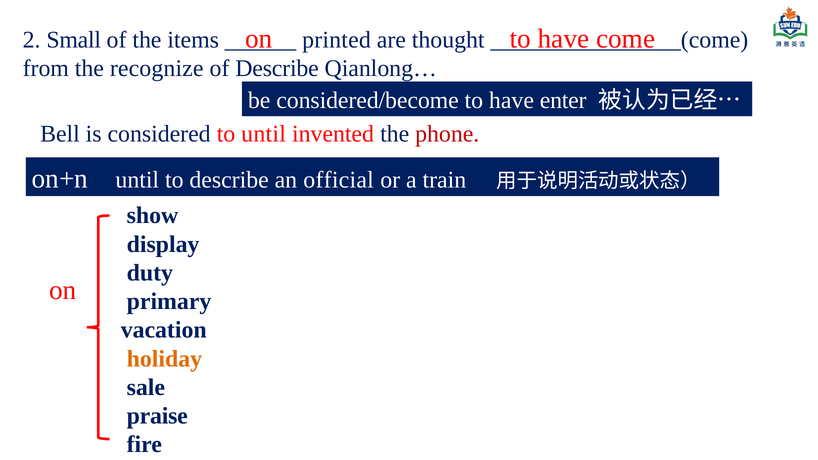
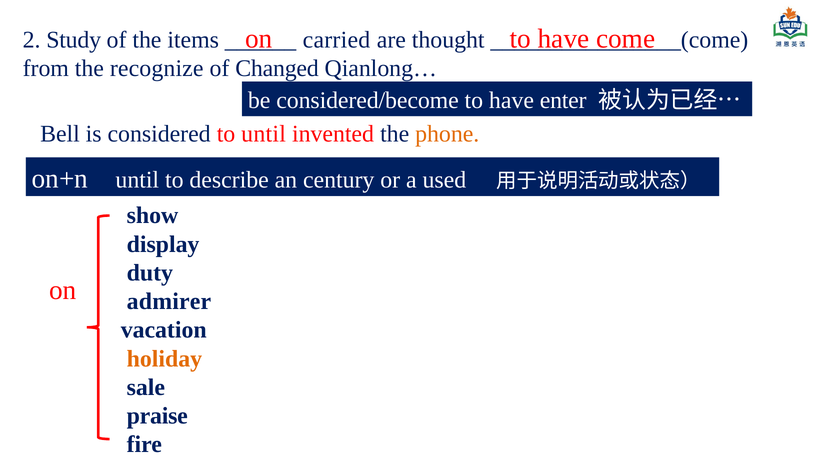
Small: Small -> Study
printed: printed -> carried
of Describe: Describe -> Changed
phone colour: red -> orange
official: official -> century
train: train -> used
primary: primary -> admirer
